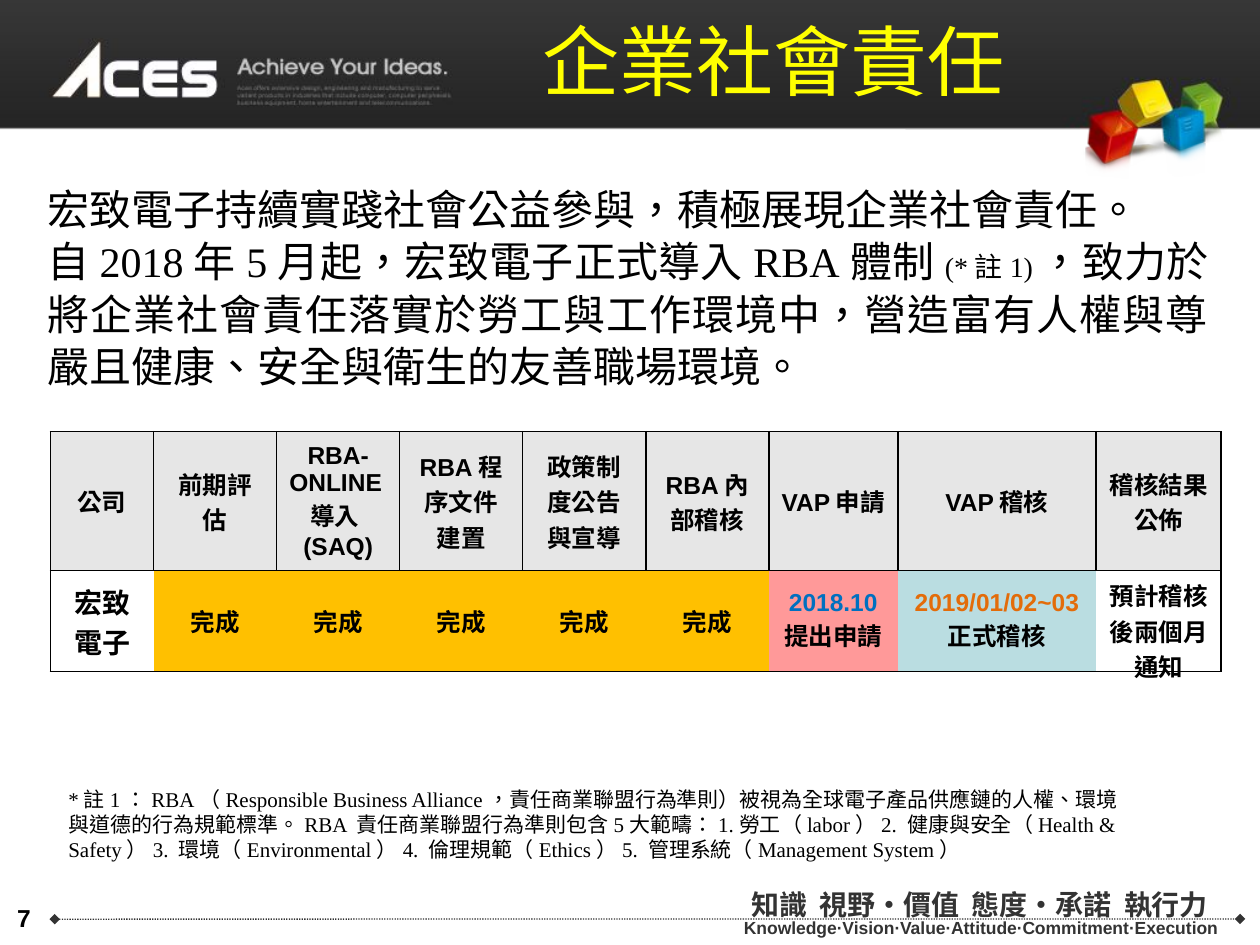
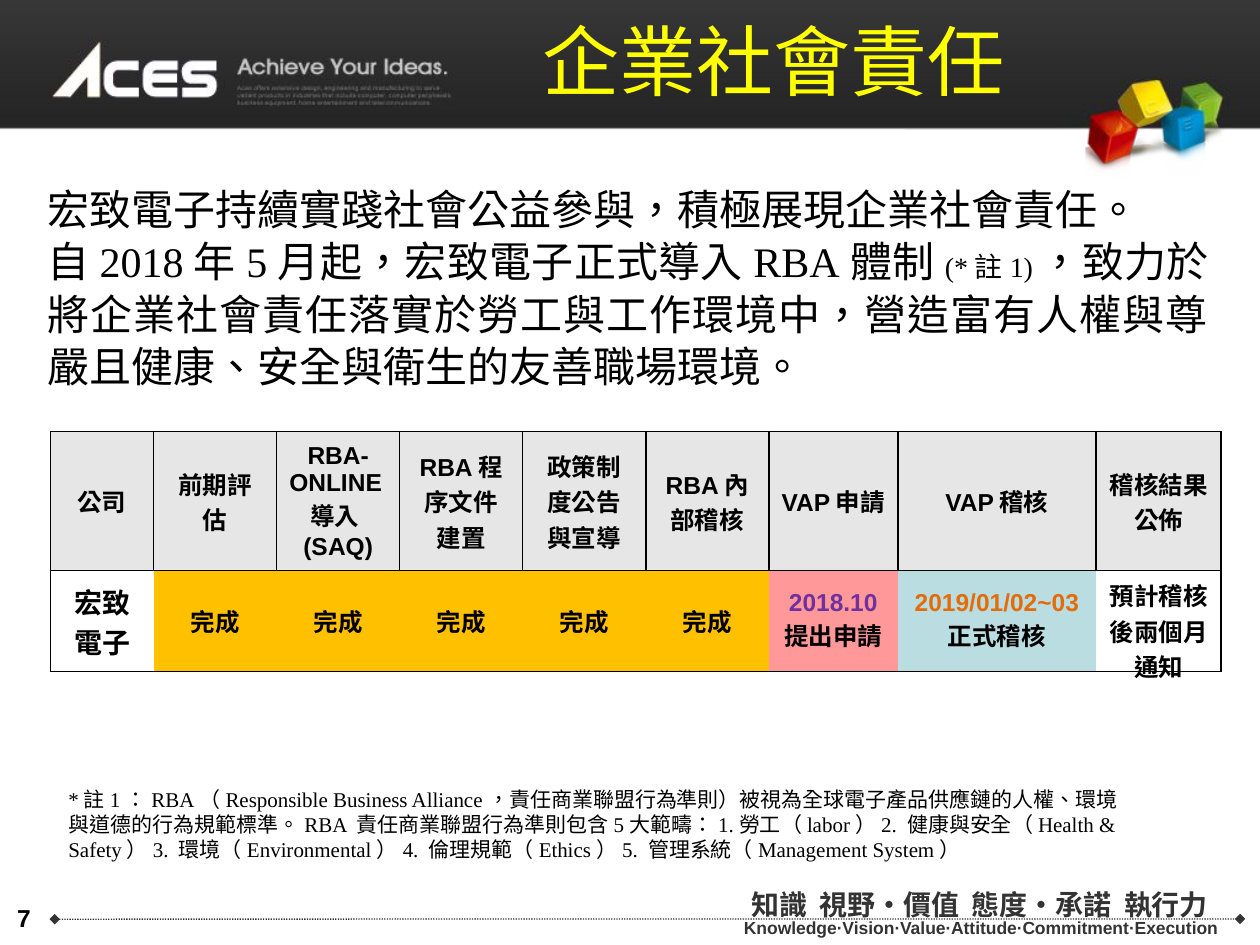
2018.10 colour: blue -> purple
